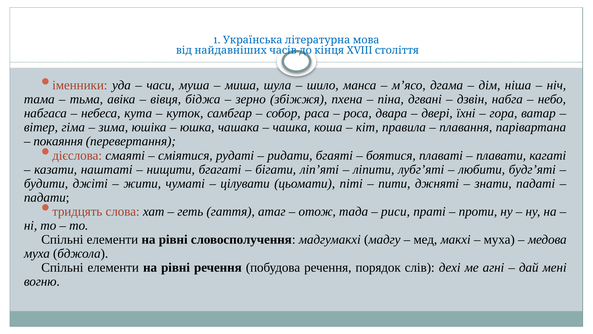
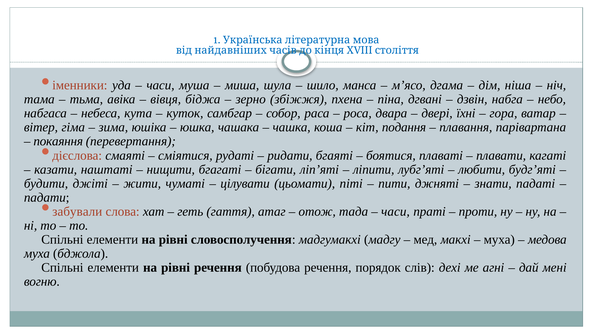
правила: правила -> подання
тридцять: тридцять -> забували
риси at (395, 211): риси -> часи
